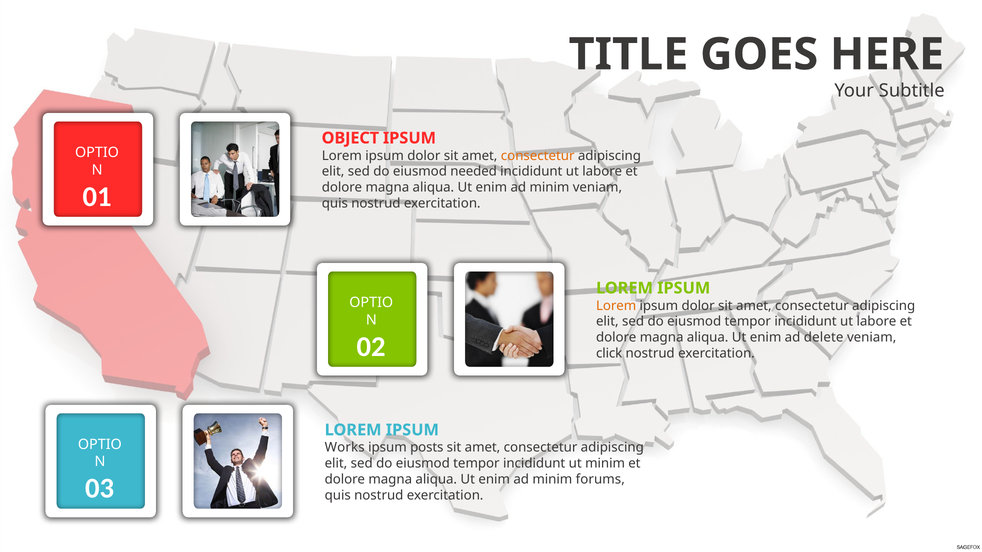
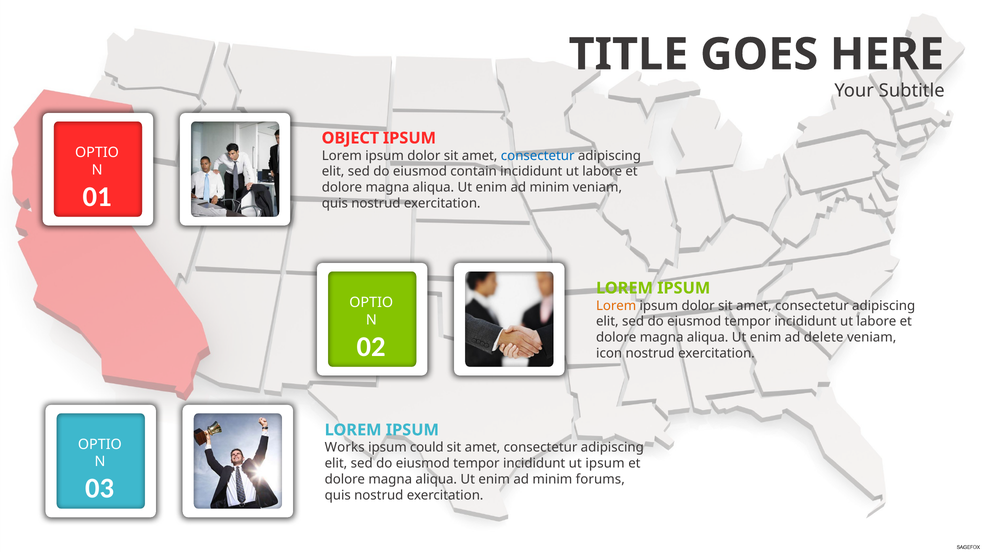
consectetur at (538, 156) colour: orange -> blue
needed: needed -> contain
click: click -> icon
posts: posts -> could
ut minim: minim -> ipsum
